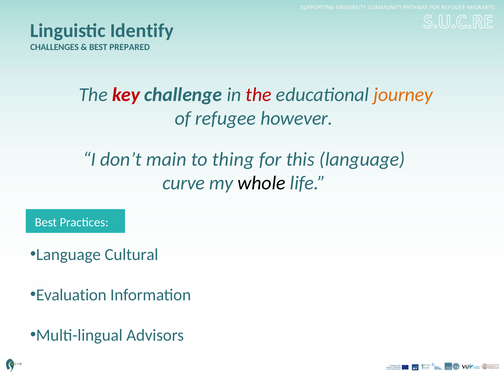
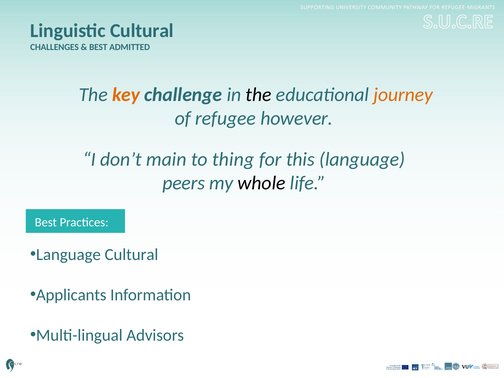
Linguistic Identify: Identify -> Cultural
PREPARED: PREPARED -> ADMITTED
key colour: red -> orange
the at (259, 95) colour: red -> black
curve: curve -> peers
Evaluation: Evaluation -> Applicants
